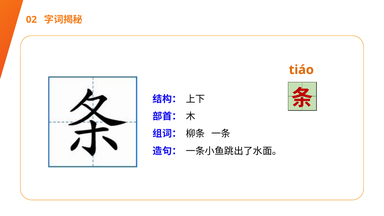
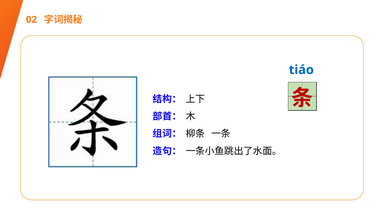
tiáo colour: orange -> blue
